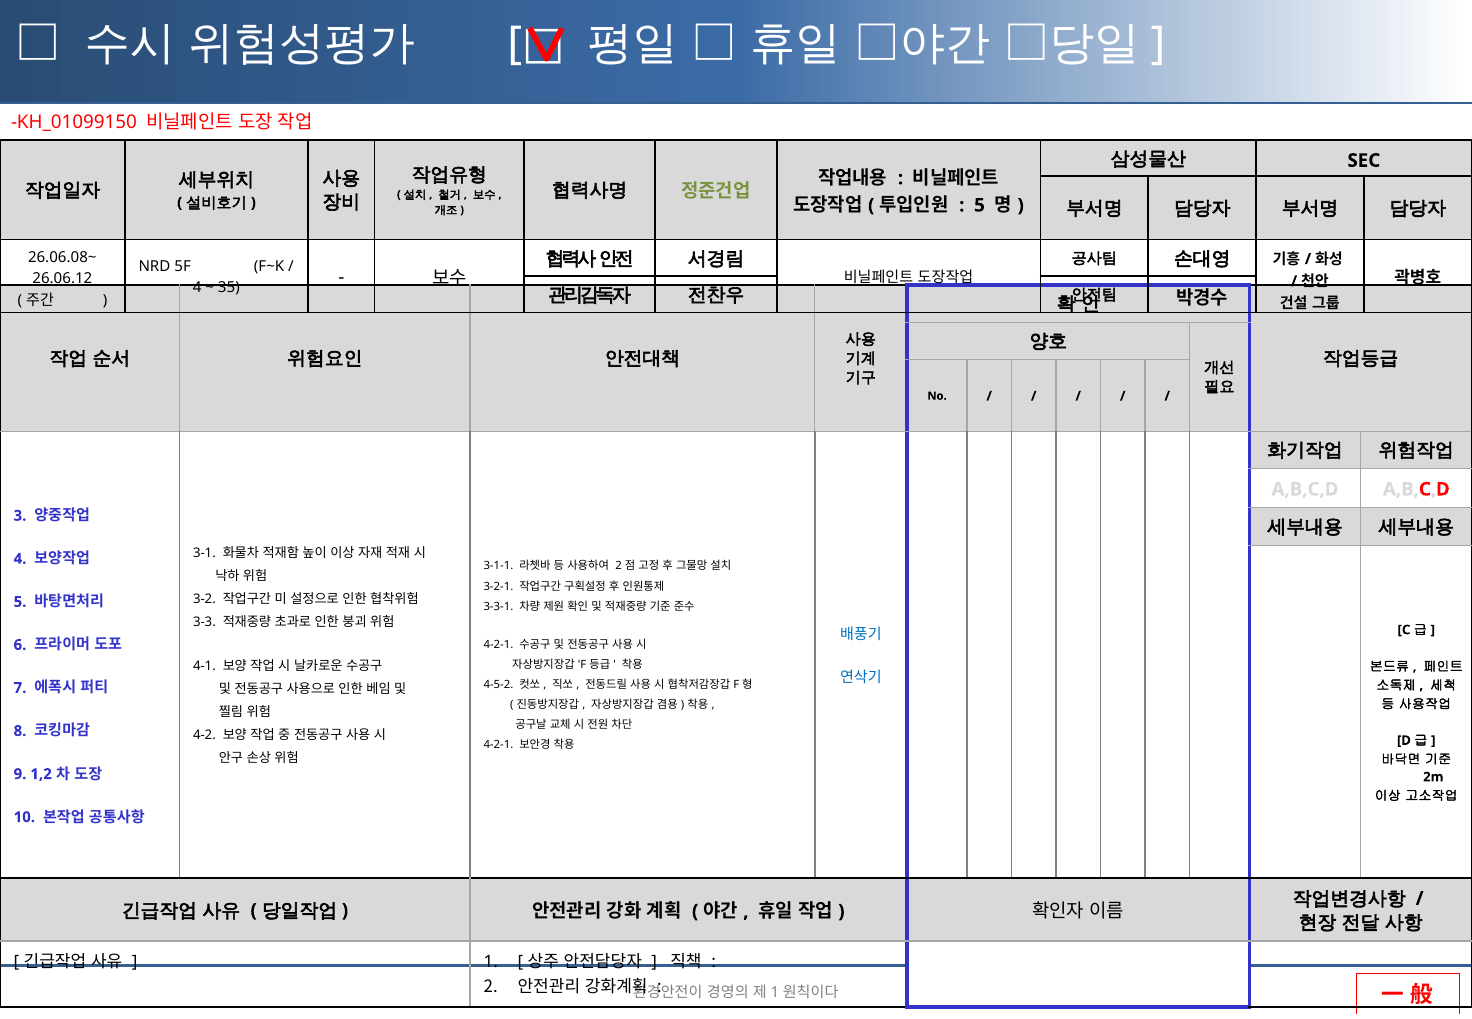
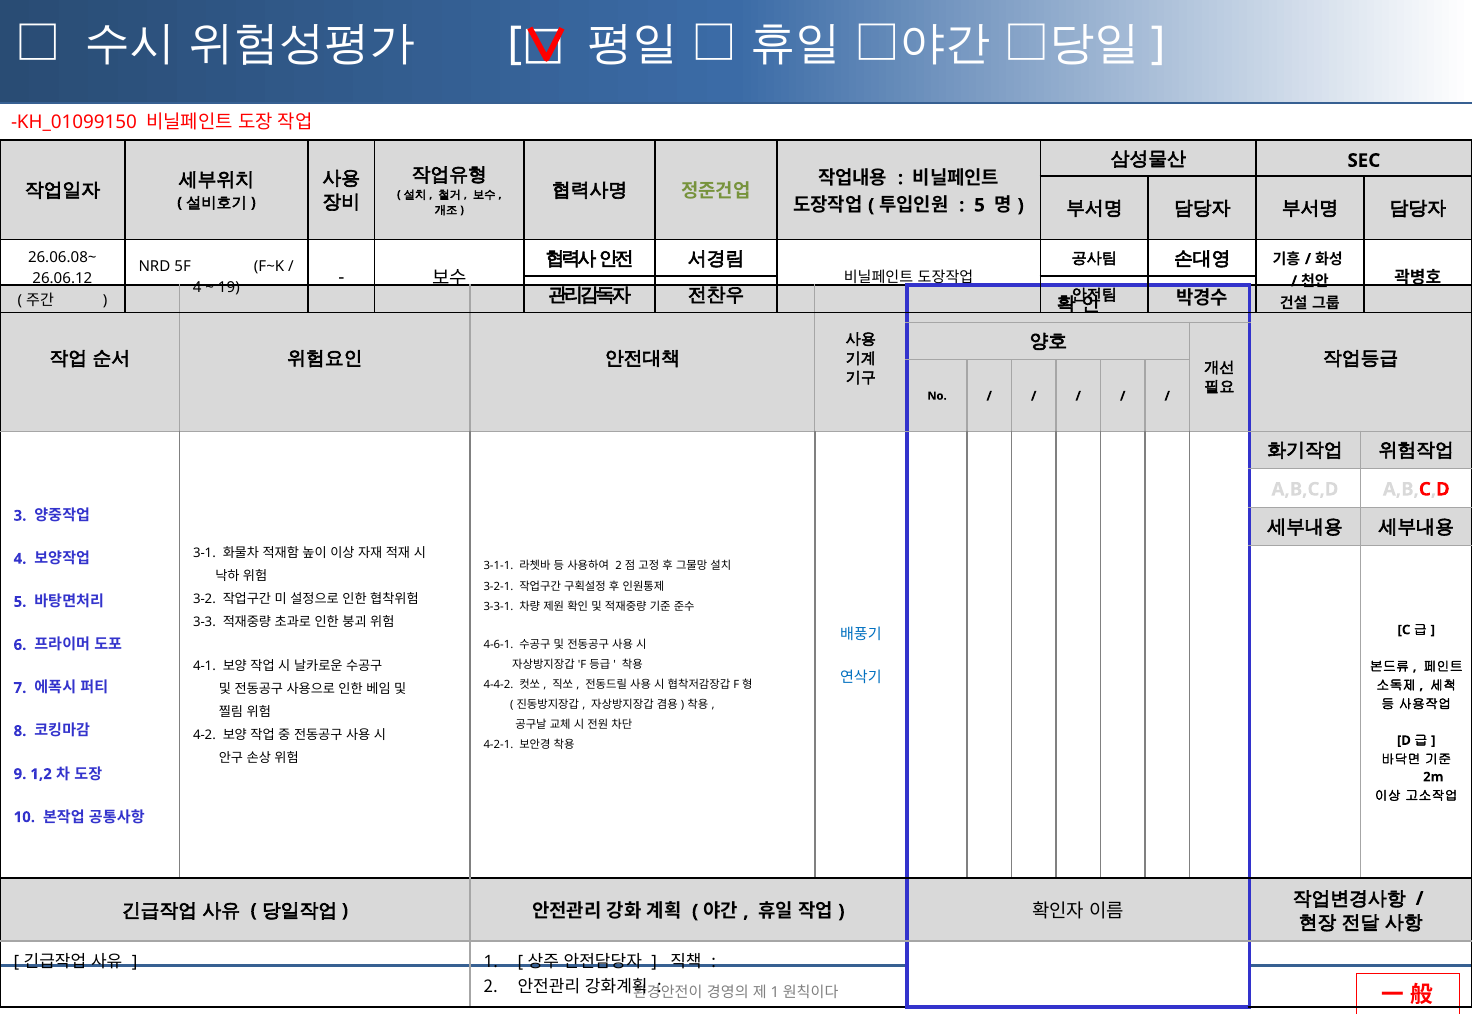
35: 35 -> 19
4-2-1 at (498, 645): 4-2-1 -> 4-6-1
4-5-2: 4-5-2 -> 4-4-2
